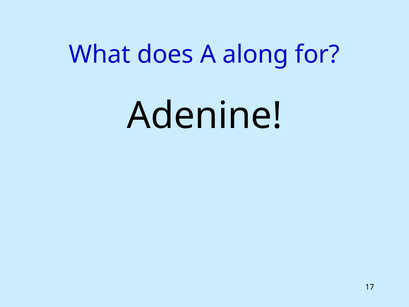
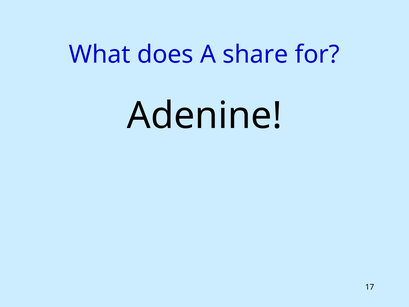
along: along -> share
